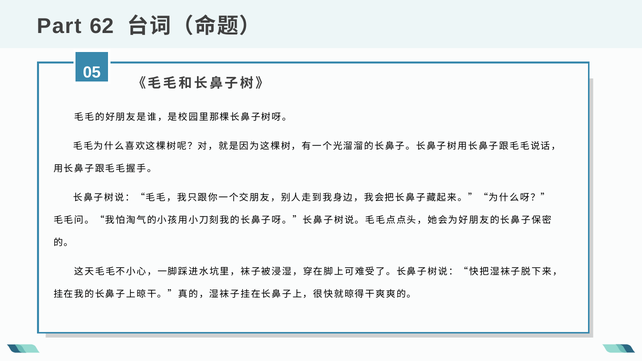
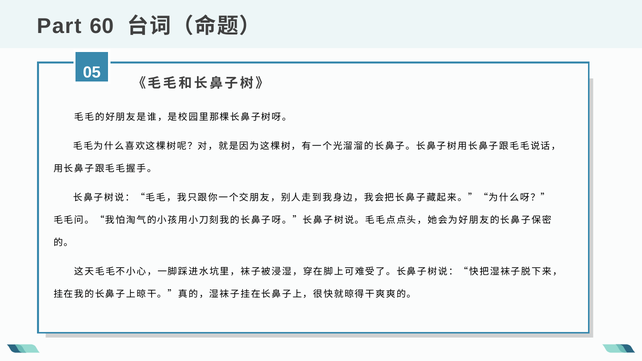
62: 62 -> 60
